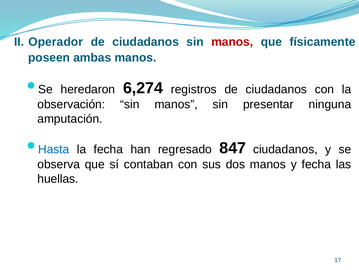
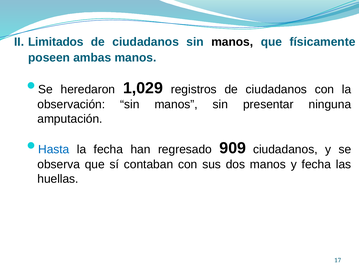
Operador: Operador -> Limitados
manos at (232, 42) colour: red -> black
6,274: 6,274 -> 1,029
847: 847 -> 909
